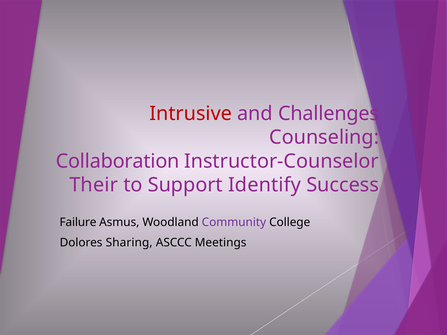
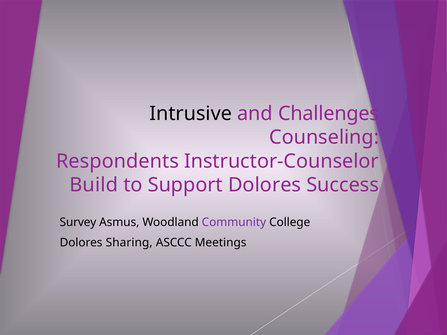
Intrusive colour: red -> black
Collaboration: Collaboration -> Respondents
Their: Their -> Build
Support Identify: Identify -> Dolores
Failure: Failure -> Survey
